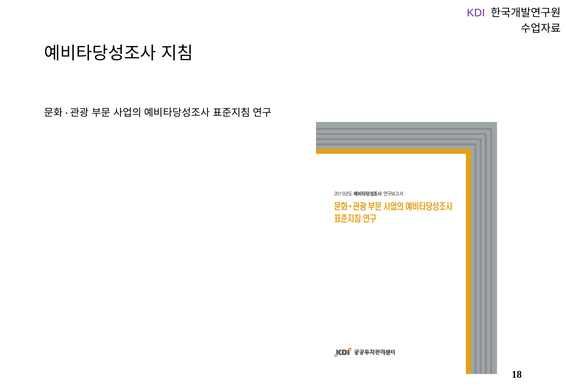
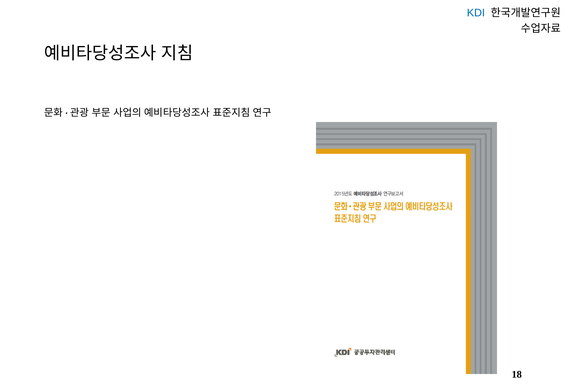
KDI colour: purple -> blue
